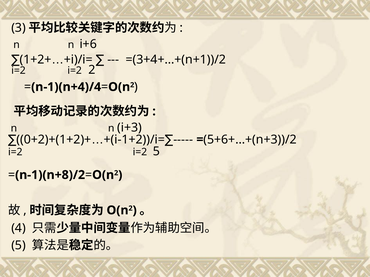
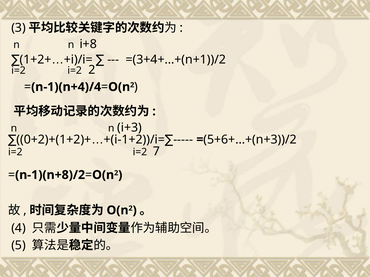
i+6: i+6 -> i+8
i=2 5: 5 -> 7
